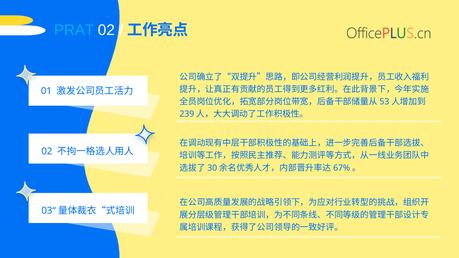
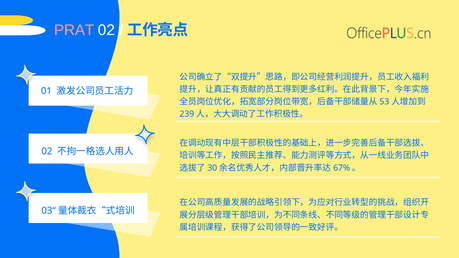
PRAT colour: light blue -> pink
